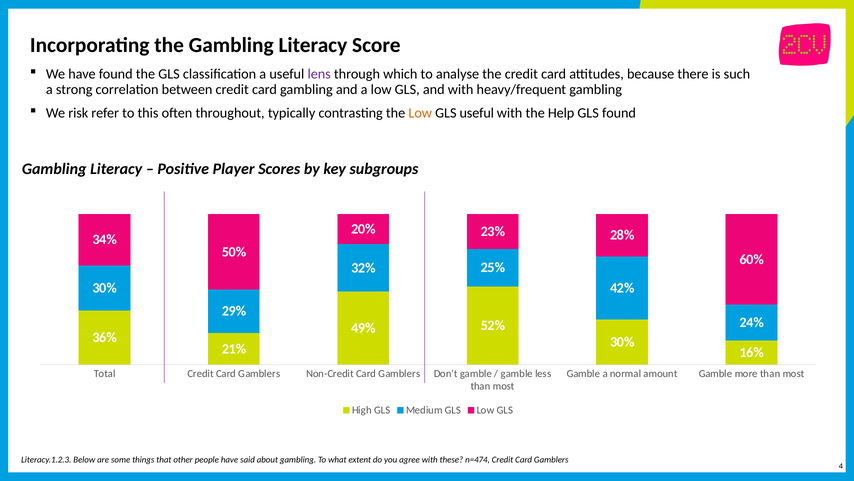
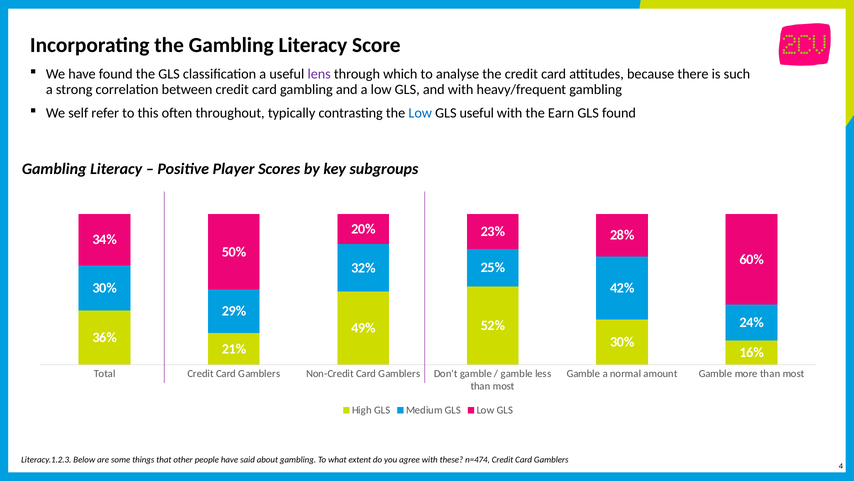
risk: risk -> self
Low at (420, 113) colour: orange -> blue
Help: Help -> Earn
